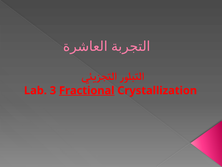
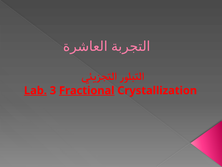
Lab underline: none -> present
